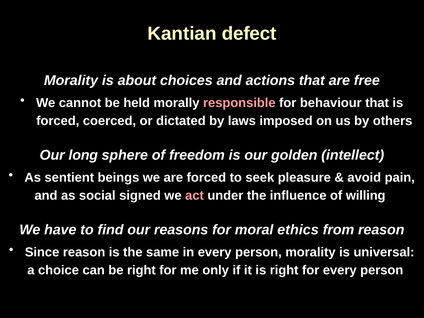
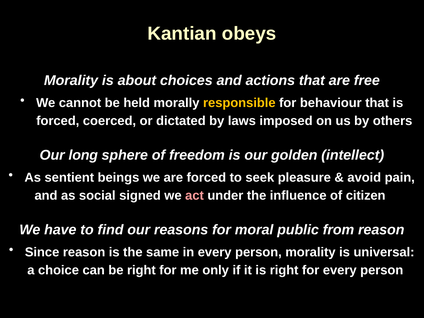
defect: defect -> obeys
responsible colour: pink -> yellow
willing: willing -> citizen
ethics: ethics -> public
